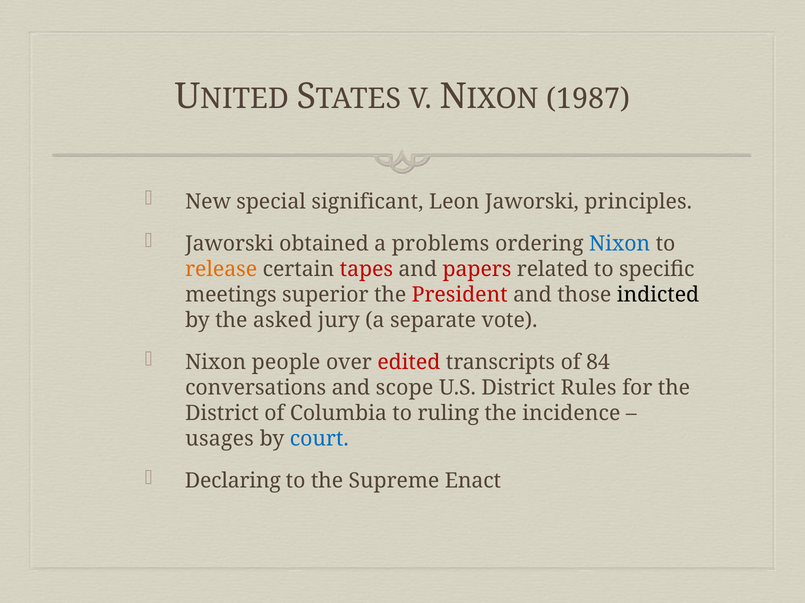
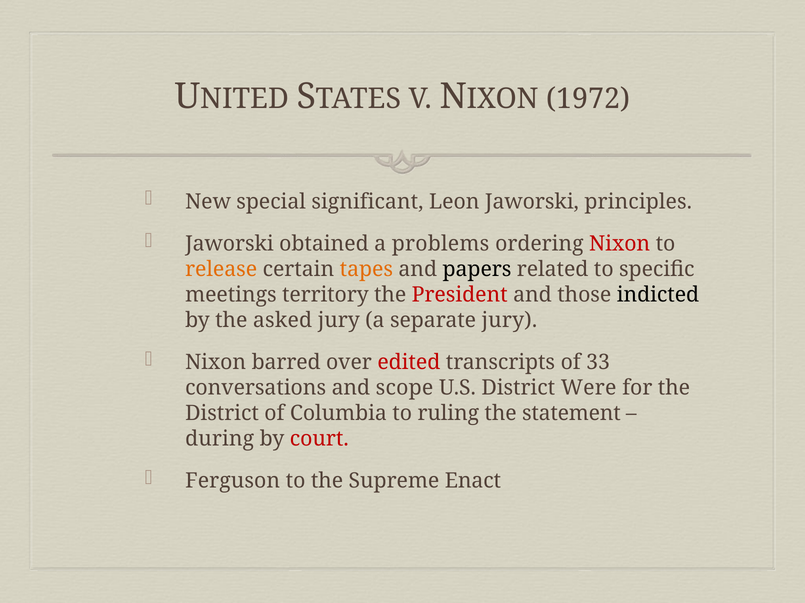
1987: 1987 -> 1972
Nixon at (620, 244) colour: blue -> red
tapes colour: red -> orange
papers colour: red -> black
superior: superior -> territory
separate vote: vote -> jury
people: people -> barred
84: 84 -> 33
Rules: Rules -> Were
incidence: incidence -> statement
usages: usages -> during
court colour: blue -> red
Declaring: Declaring -> Ferguson
